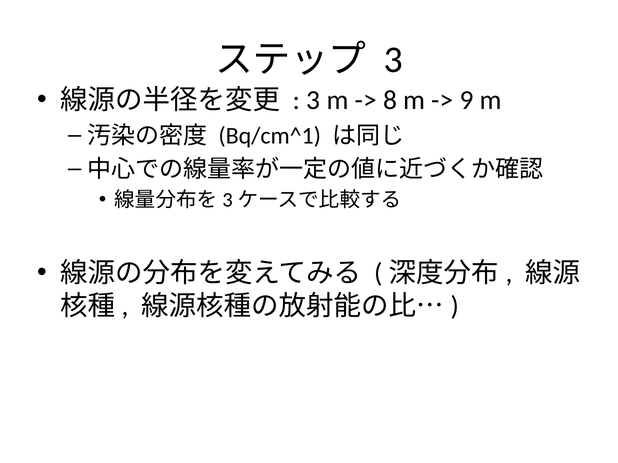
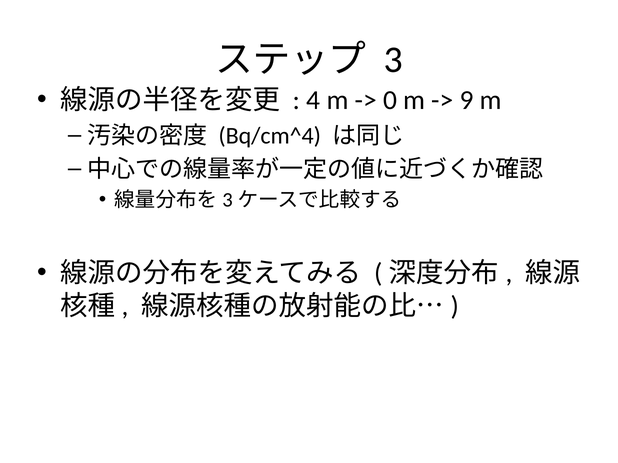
3 at (313, 100): 3 -> 4
8: 8 -> 0
Bq/cm^1: Bq/cm^1 -> Bq/cm^4
